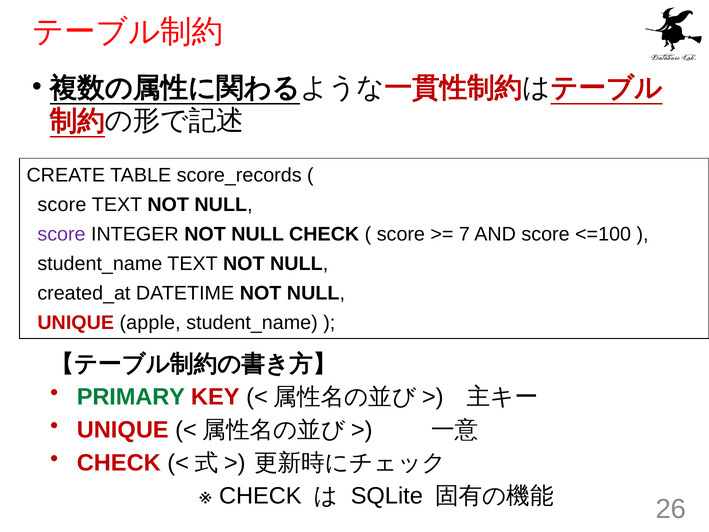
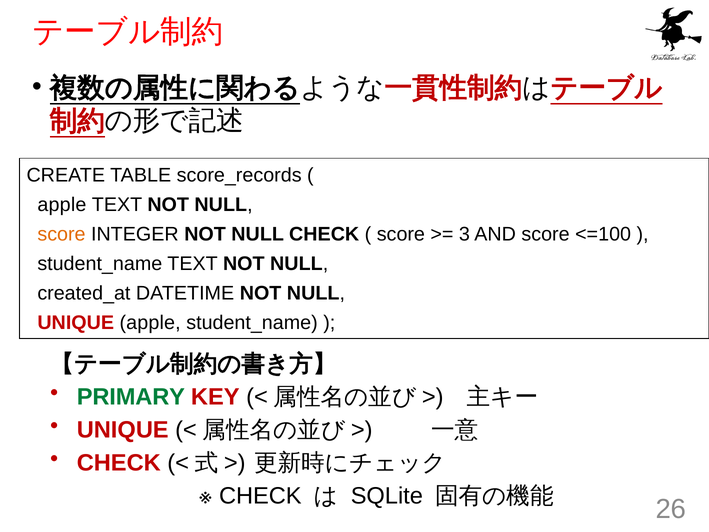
score at (62, 205): score -> apple
score at (61, 234) colour: purple -> orange
7: 7 -> 3
